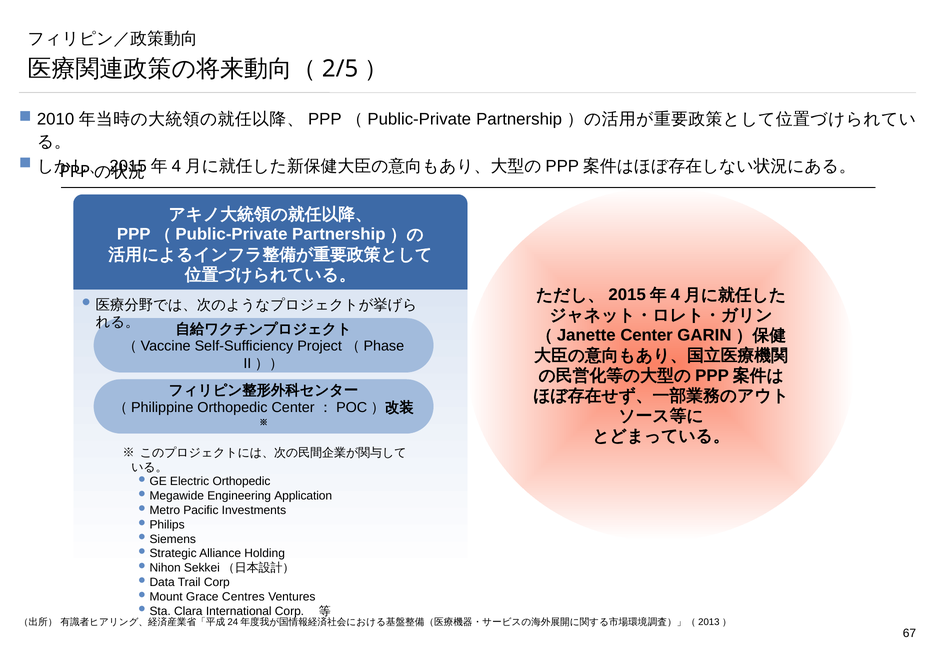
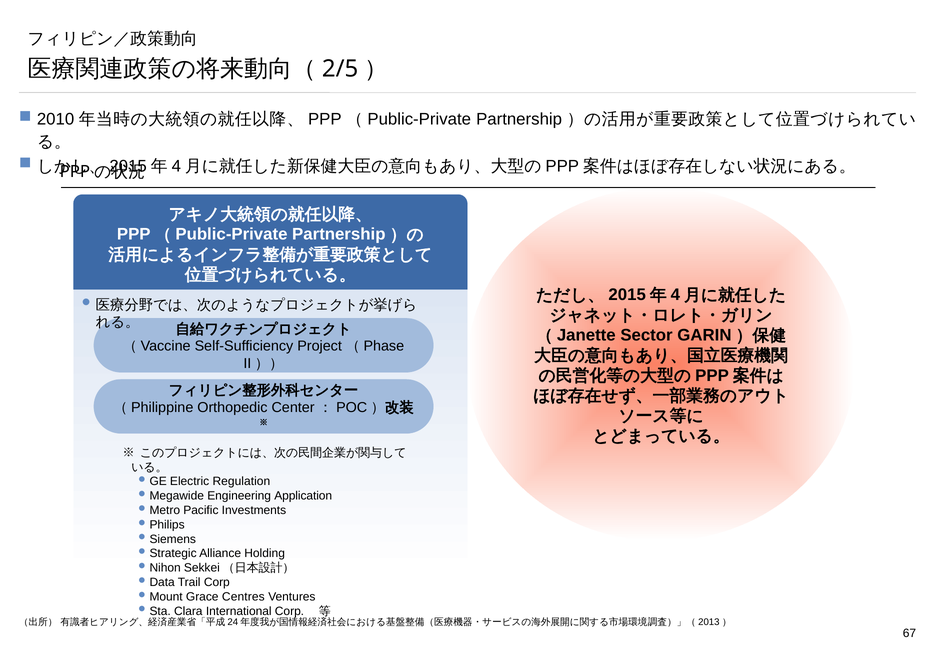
Center at (647, 335): Center -> Sector
Electric Orthopedic: Orthopedic -> Regulation
